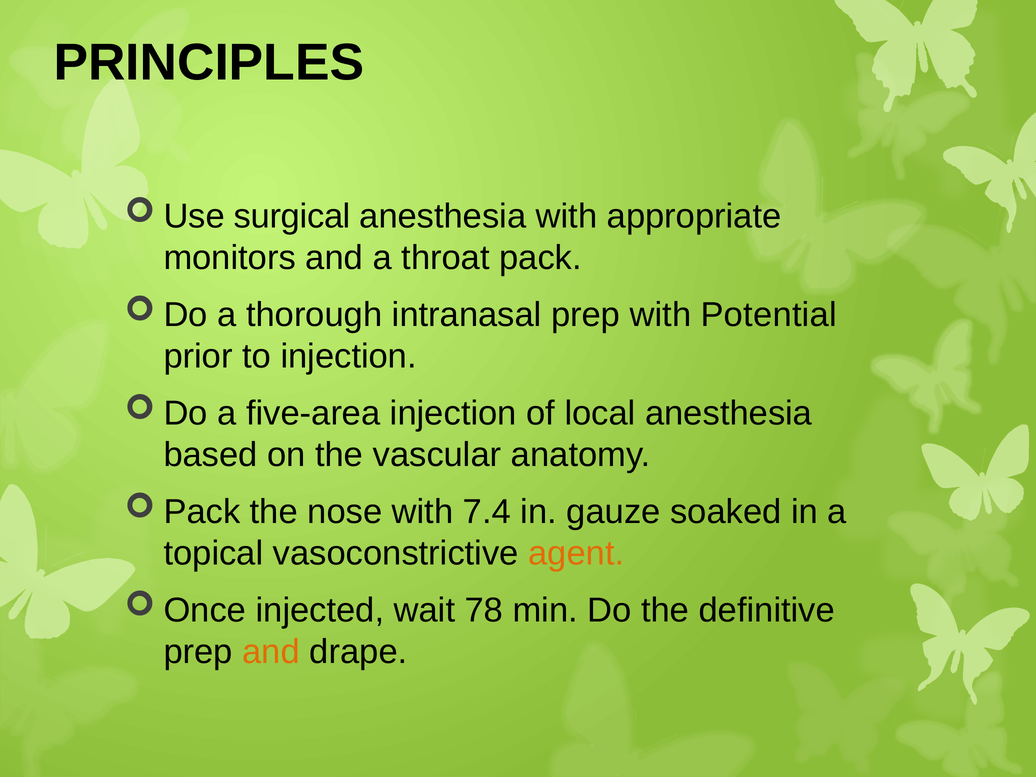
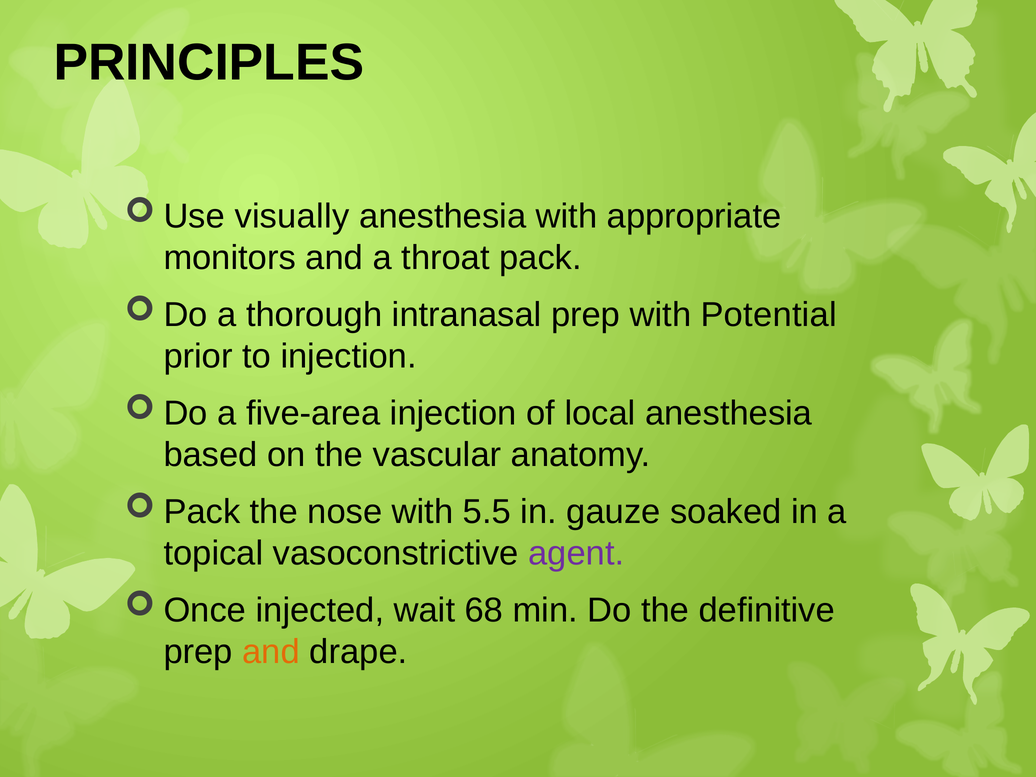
surgical: surgical -> visually
7.4: 7.4 -> 5.5
agent colour: orange -> purple
78: 78 -> 68
